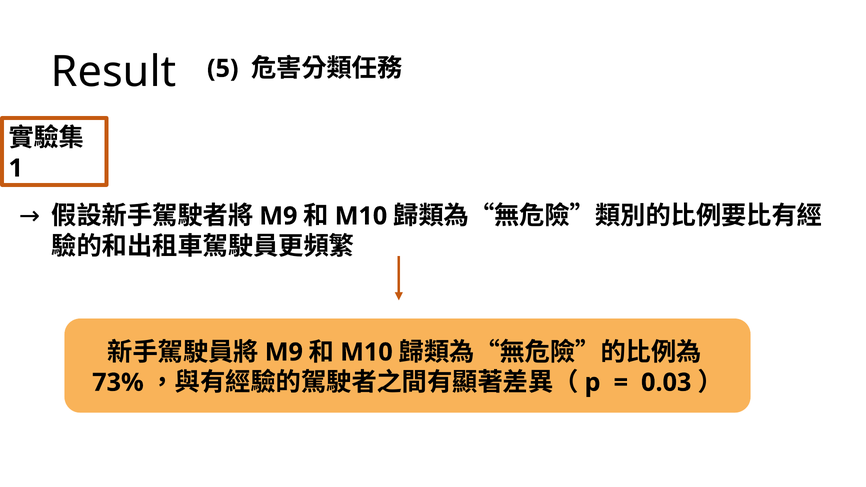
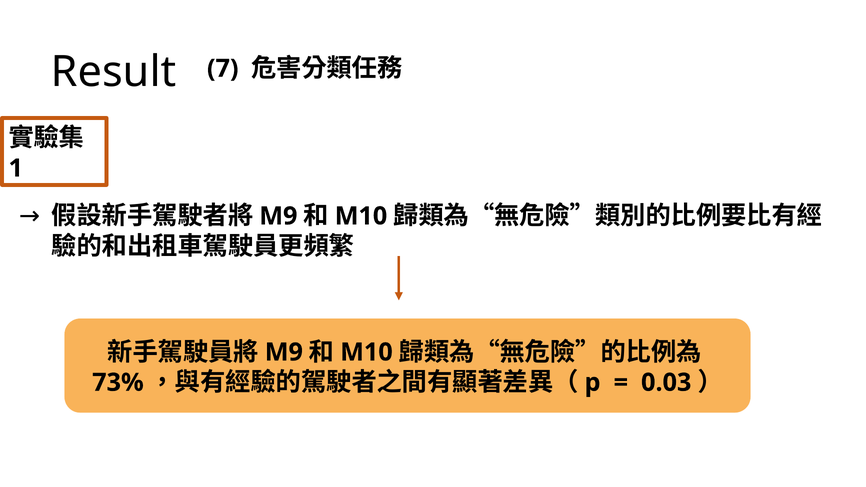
5: 5 -> 7
